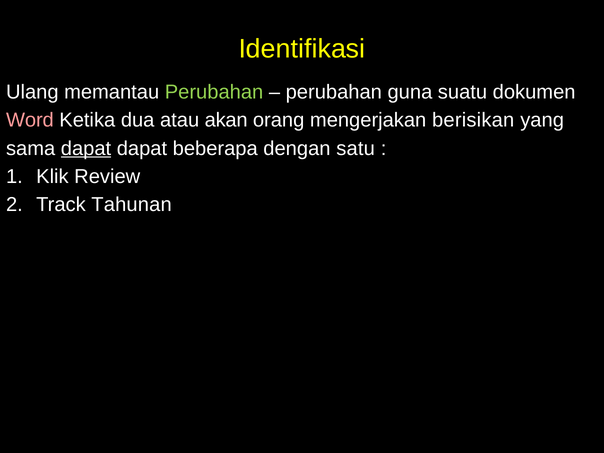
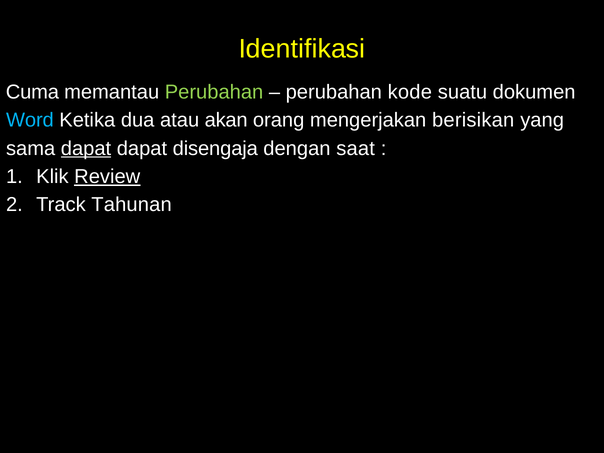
Ulang: Ulang -> Cuma
guna: guna -> kode
Word colour: pink -> light blue
beberapa: beberapa -> disengaja
satu: satu -> saat
Review underline: none -> present
